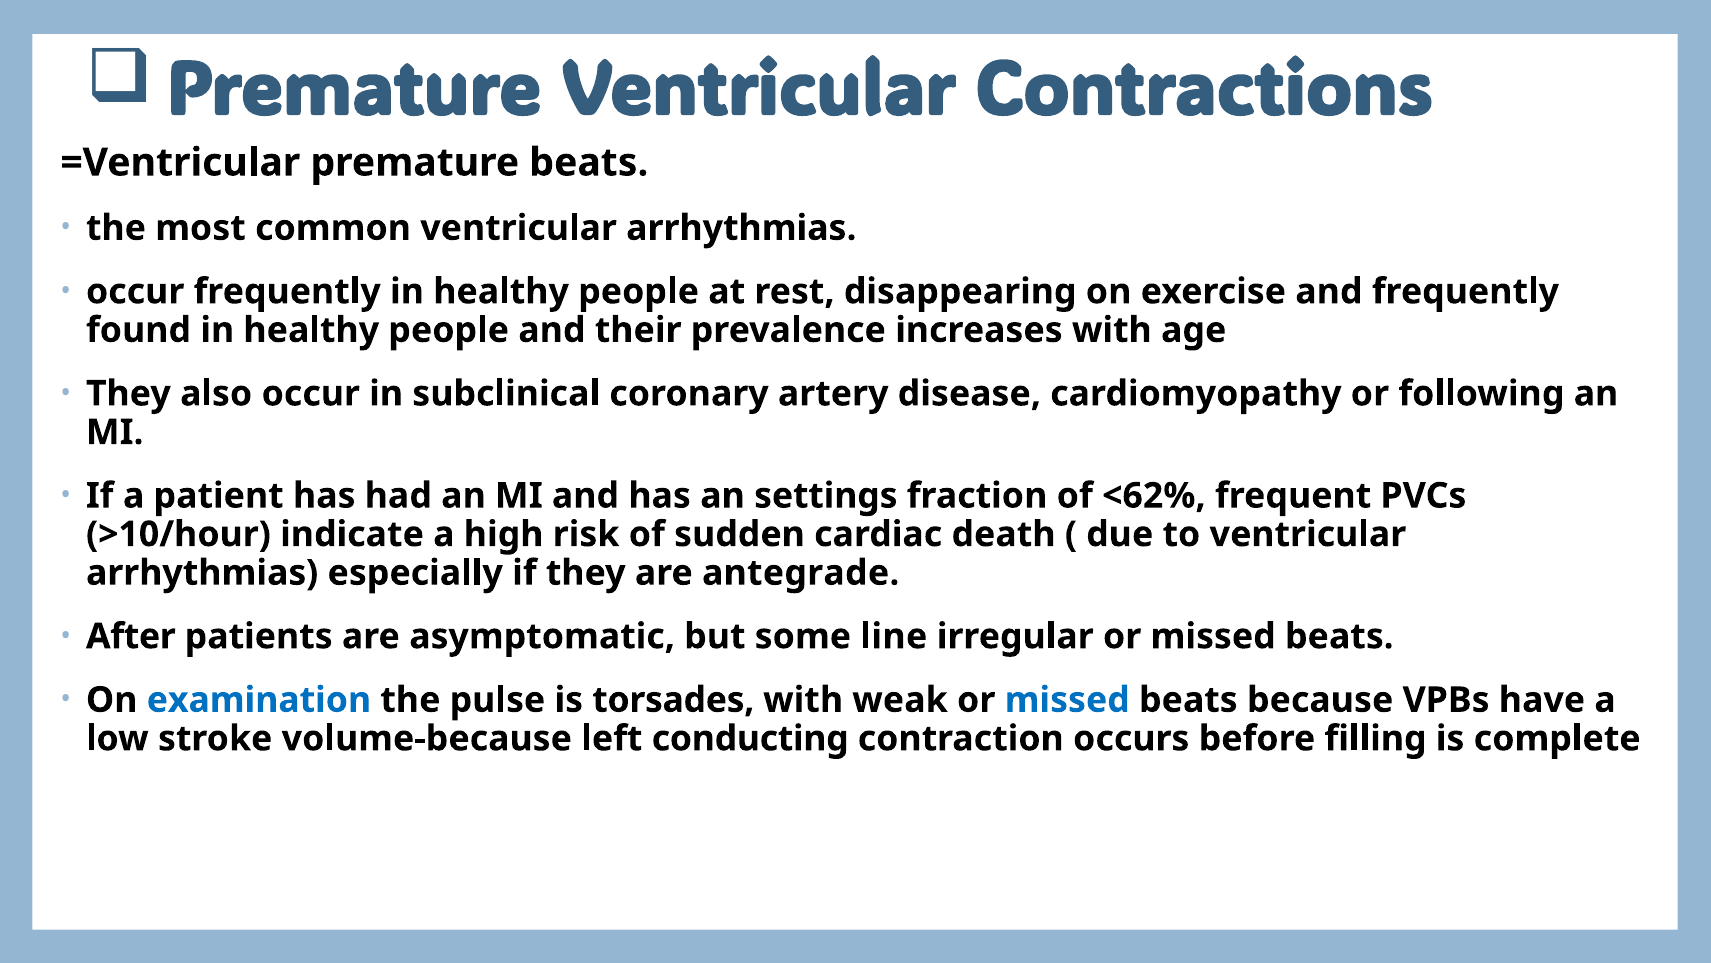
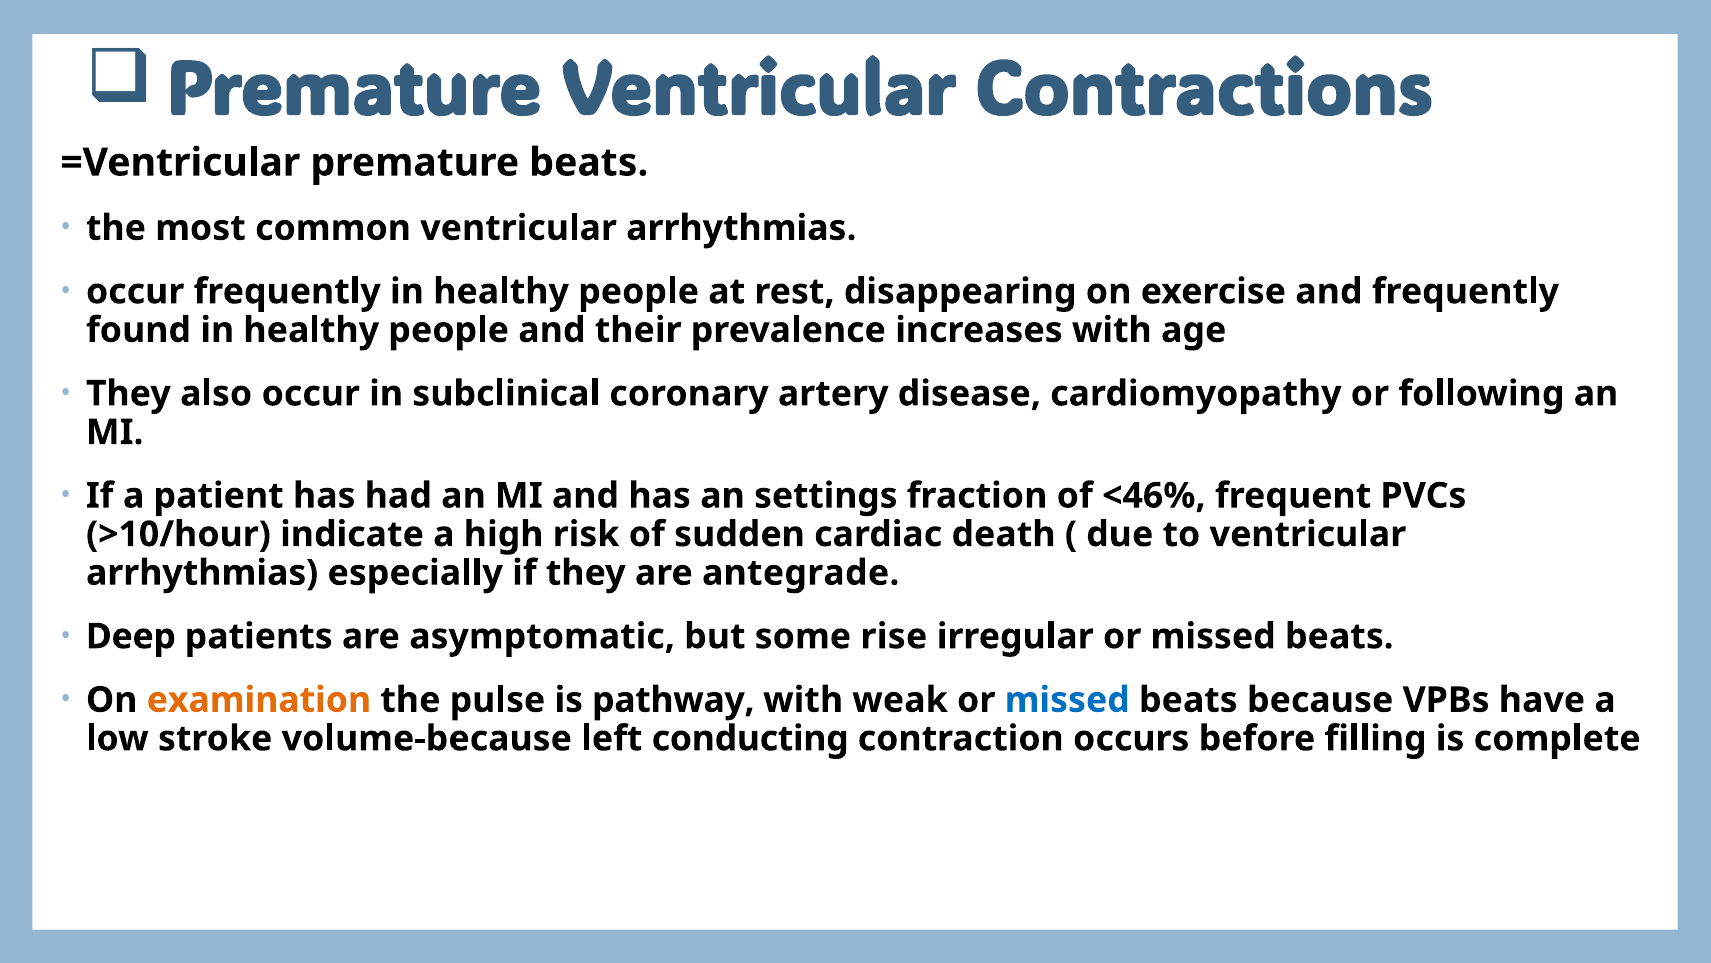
<62%: <62% -> <46%
After: After -> Deep
line: line -> rise
examination colour: blue -> orange
torsades: torsades -> pathway
